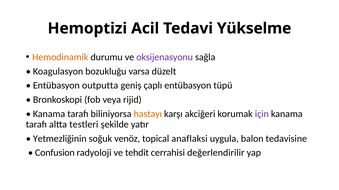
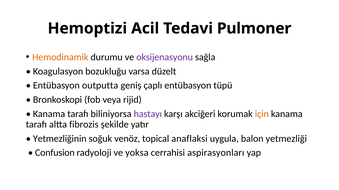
Yükselme: Yükselme -> Pulmoner
hastayı colour: orange -> purple
için colour: purple -> orange
testleri: testleri -> fibrozis
tedavisine: tedavisine -> yetmezliği
tehdit: tehdit -> yoksa
değerlendirilir: değerlendirilir -> aspirasyonları
